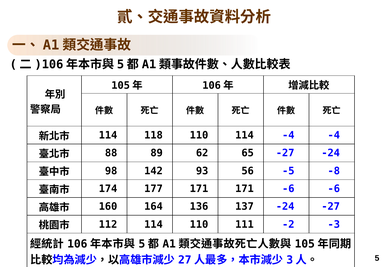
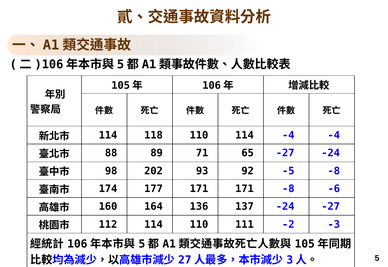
62: 62 -> 71
142: 142 -> 202
56: 56 -> 92
171 -6: -6 -> -8
